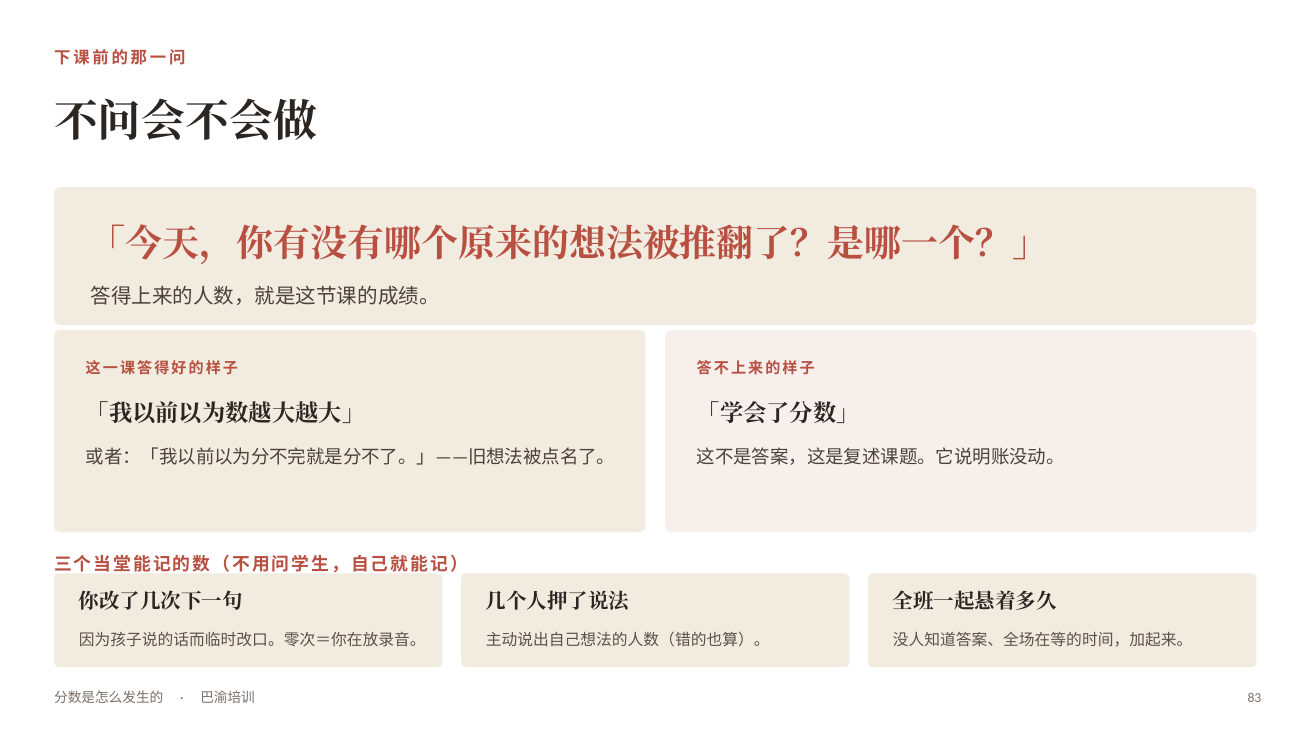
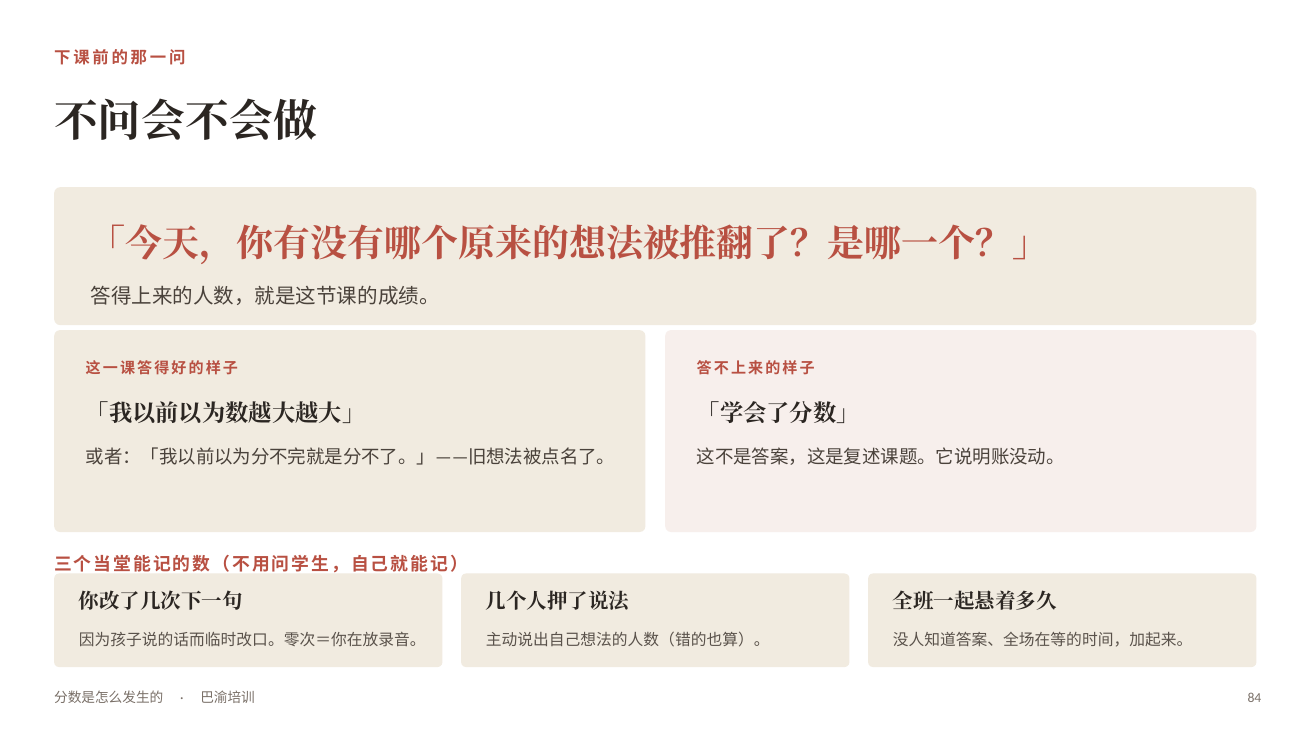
83: 83 -> 84
